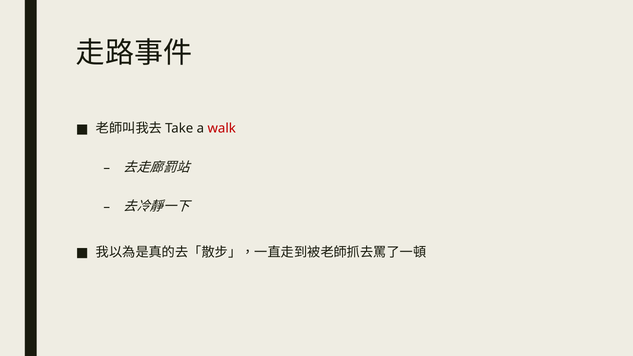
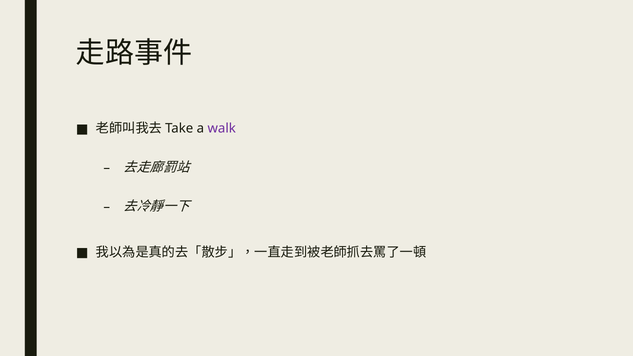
walk colour: red -> purple
